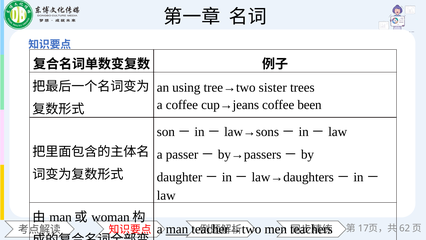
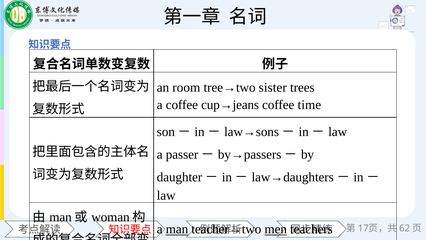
using: using -> room
been: been -> time
men underline: none -> present
